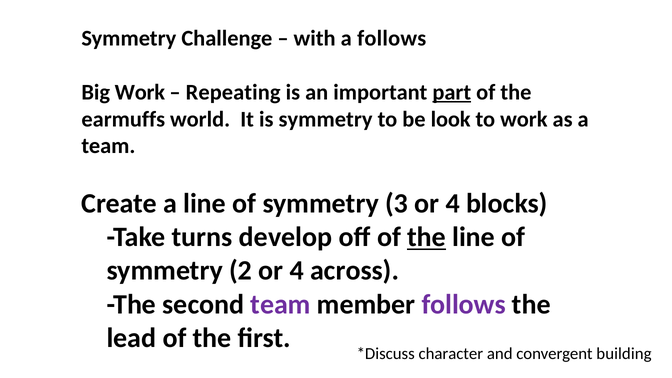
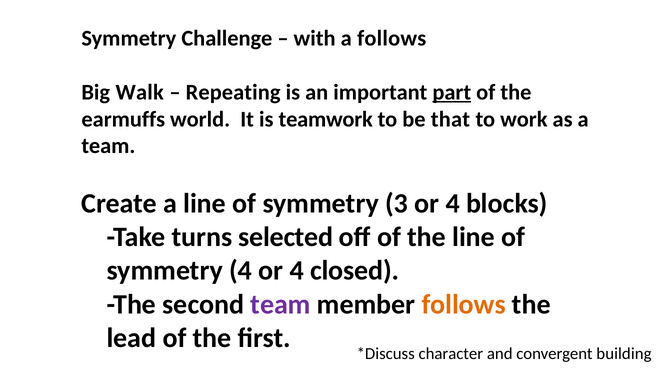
Big Work: Work -> Walk
is symmetry: symmetry -> teamwork
look: look -> that
develop: develop -> selected
the at (427, 237) underline: present -> none
symmetry 2: 2 -> 4
across: across -> closed
follows at (464, 304) colour: purple -> orange
